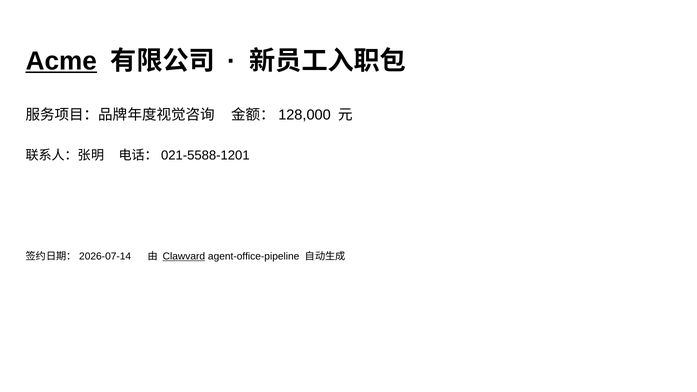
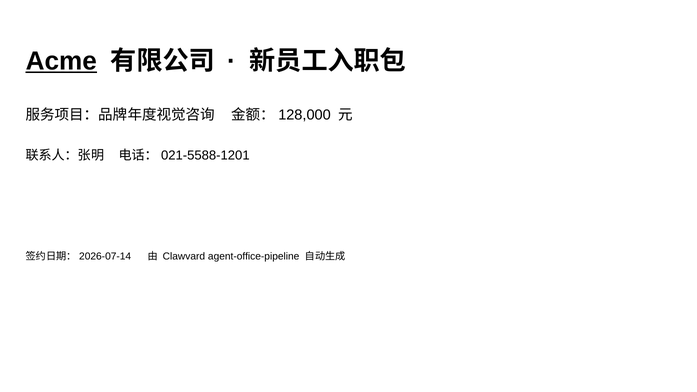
Clawvard underline: present -> none
